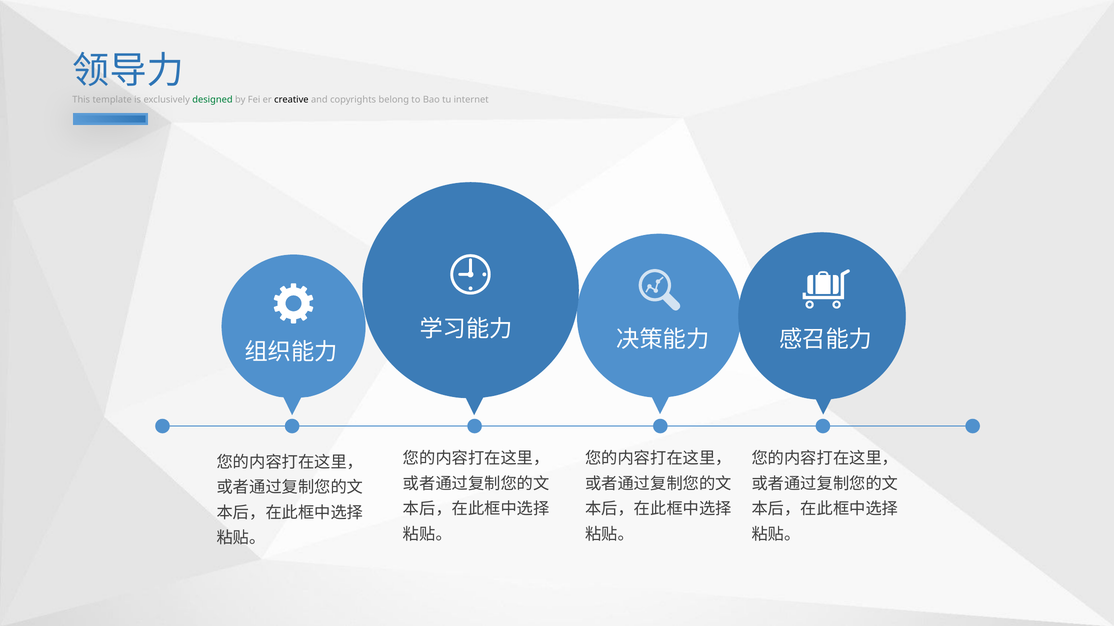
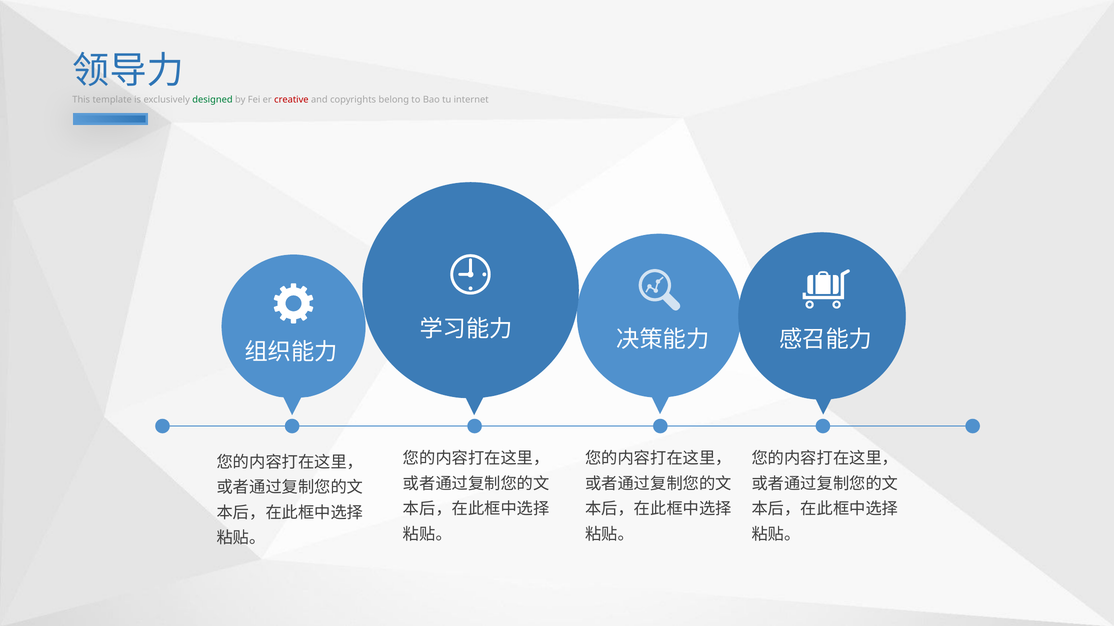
creative colour: black -> red
